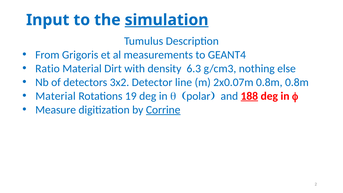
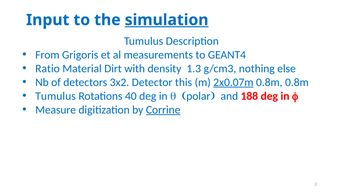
6.3: 6.3 -> 1.3
line: line -> this
2x0.07m underline: none -> present
Material at (56, 96): Material -> Tumulus
19: 19 -> 40
188 underline: present -> none
